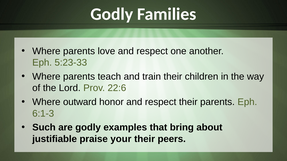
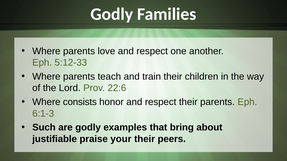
5:23-33: 5:23-33 -> 5:12-33
outward: outward -> consists
